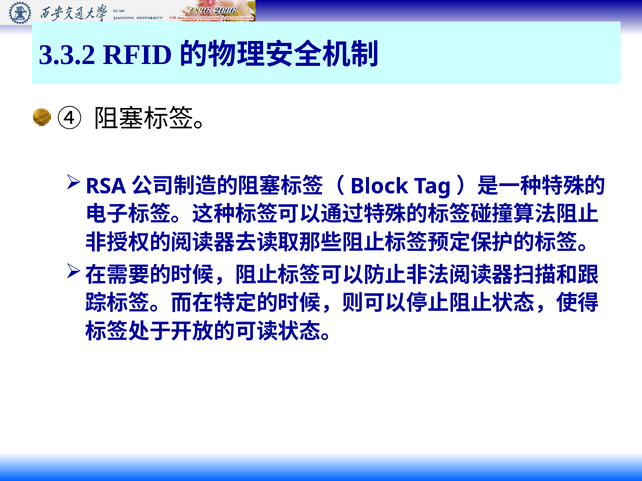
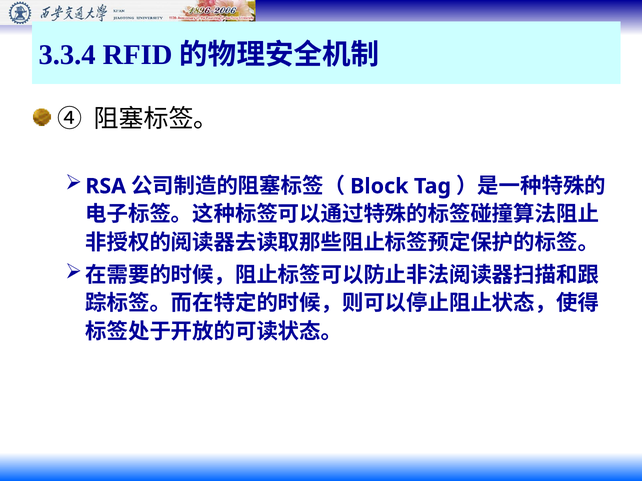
3.3.2: 3.3.2 -> 3.3.4
